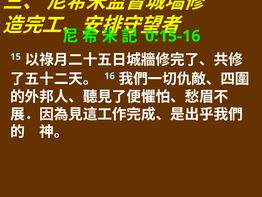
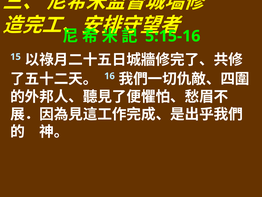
0:15-16: 0:15-16 -> 5:15-16
